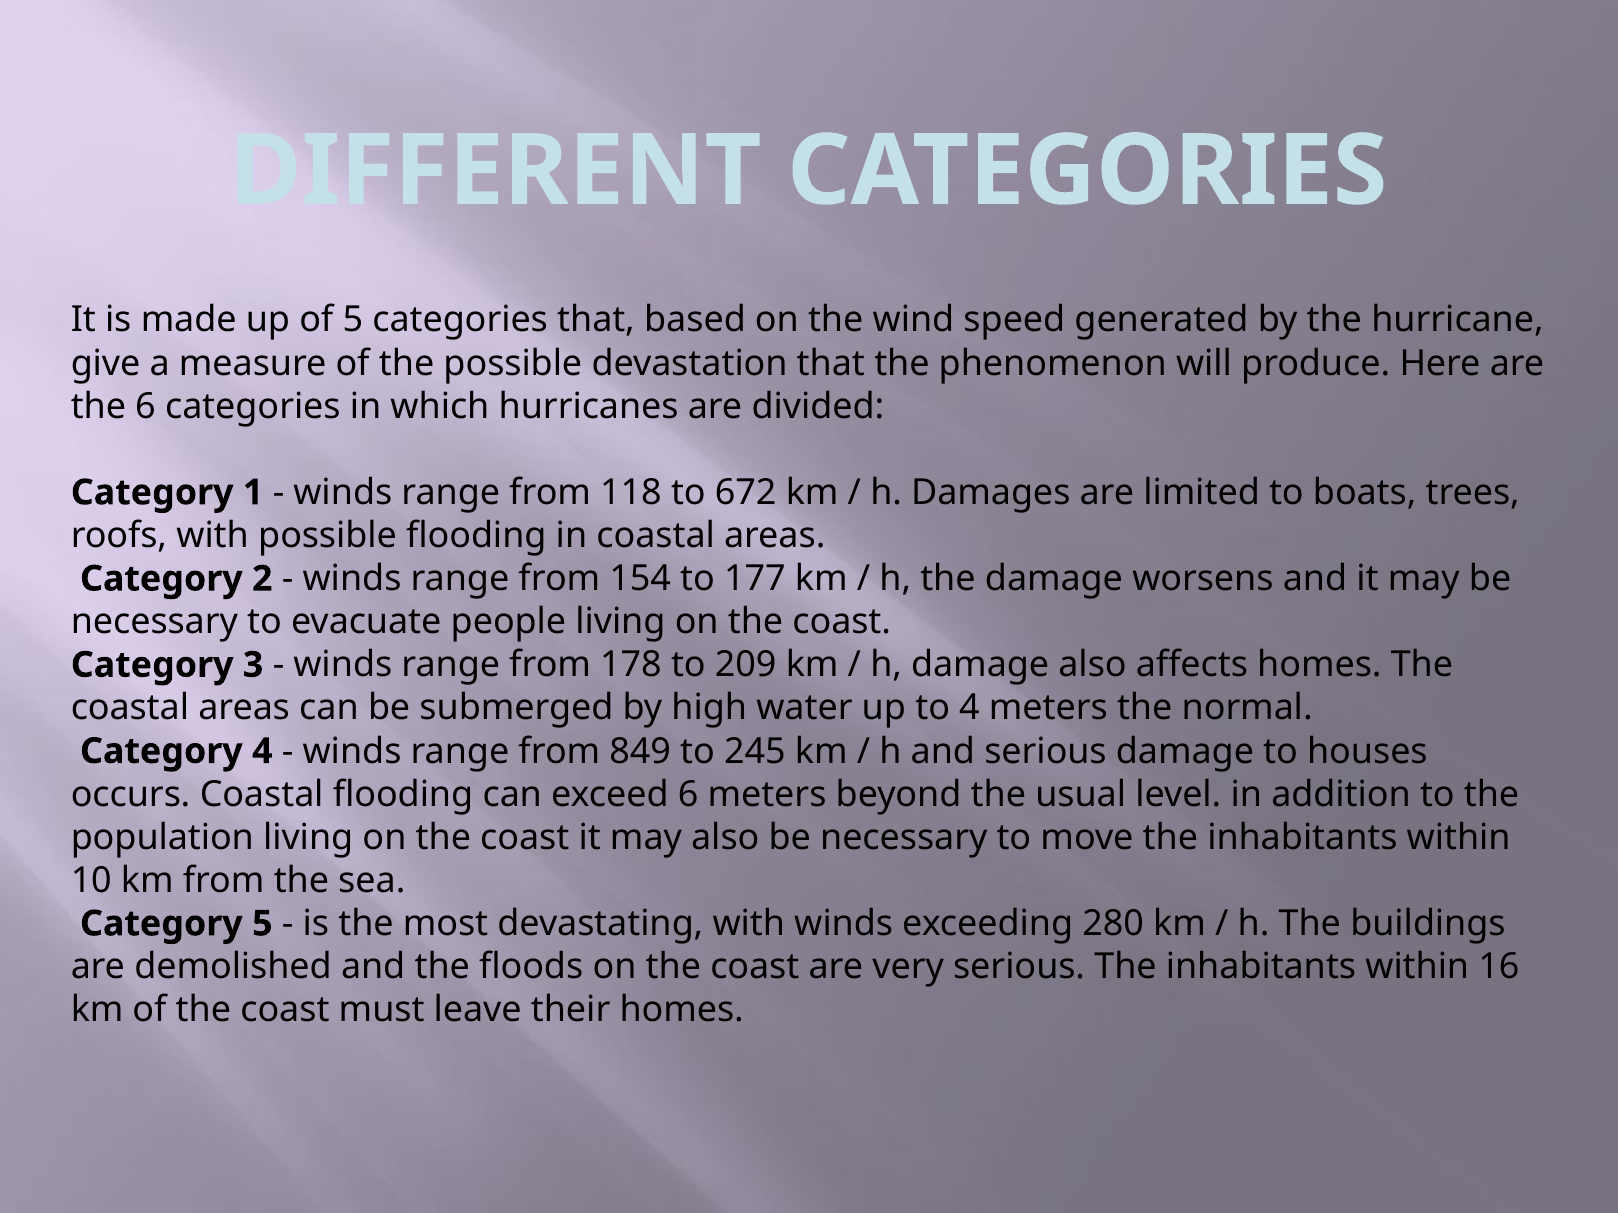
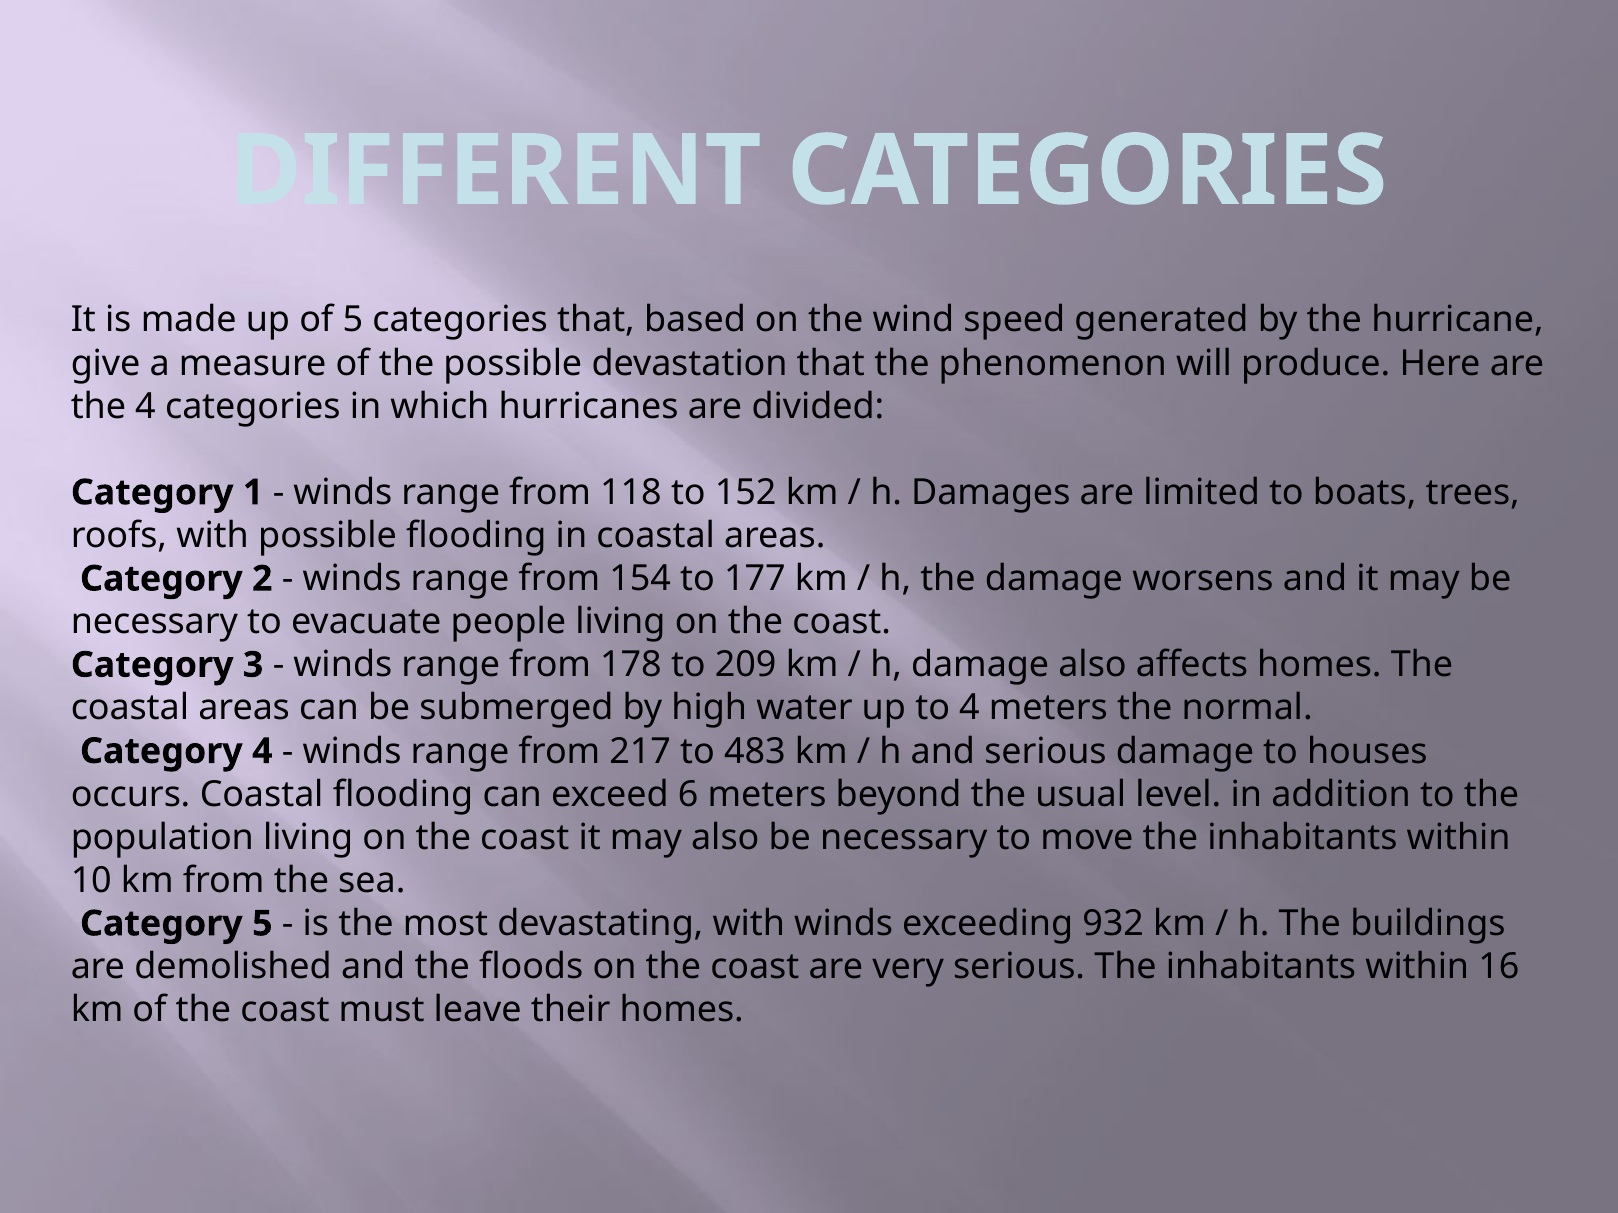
the 6: 6 -> 4
672: 672 -> 152
849: 849 -> 217
245: 245 -> 483
280: 280 -> 932
